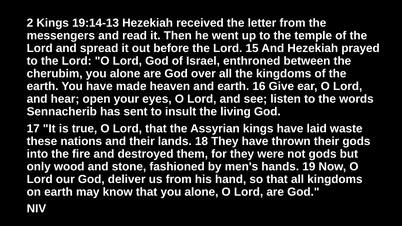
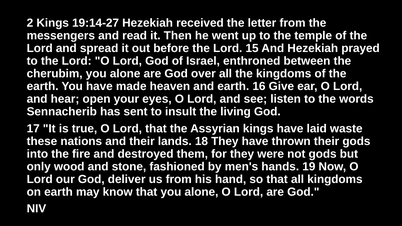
19:14-13: 19:14-13 -> 19:14-27
